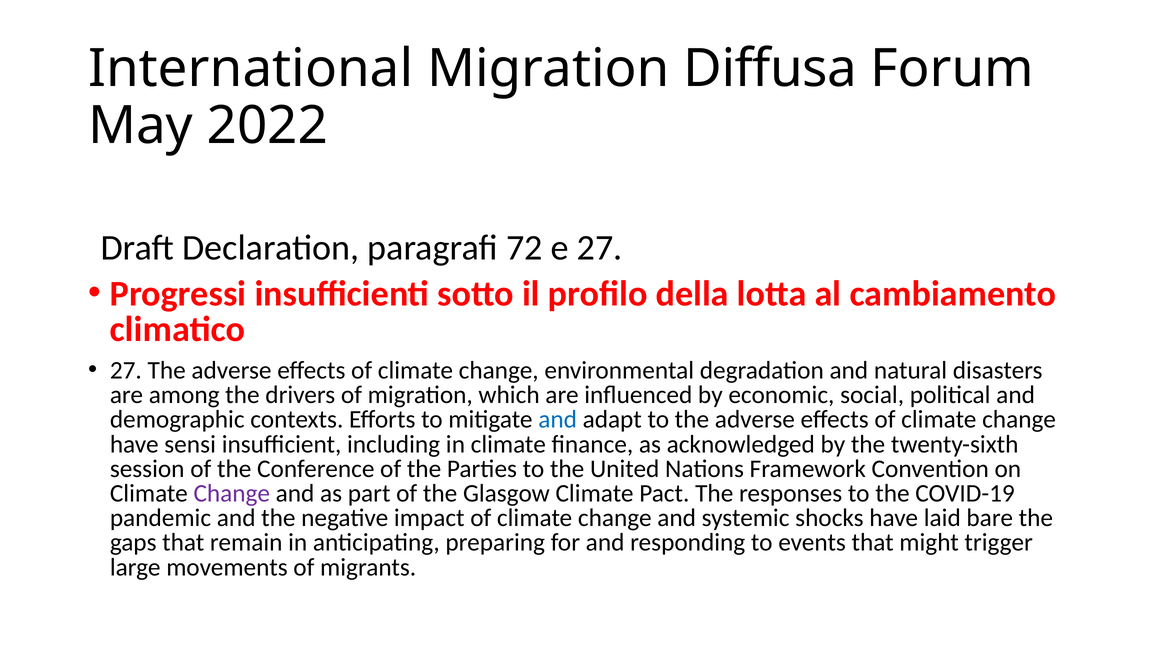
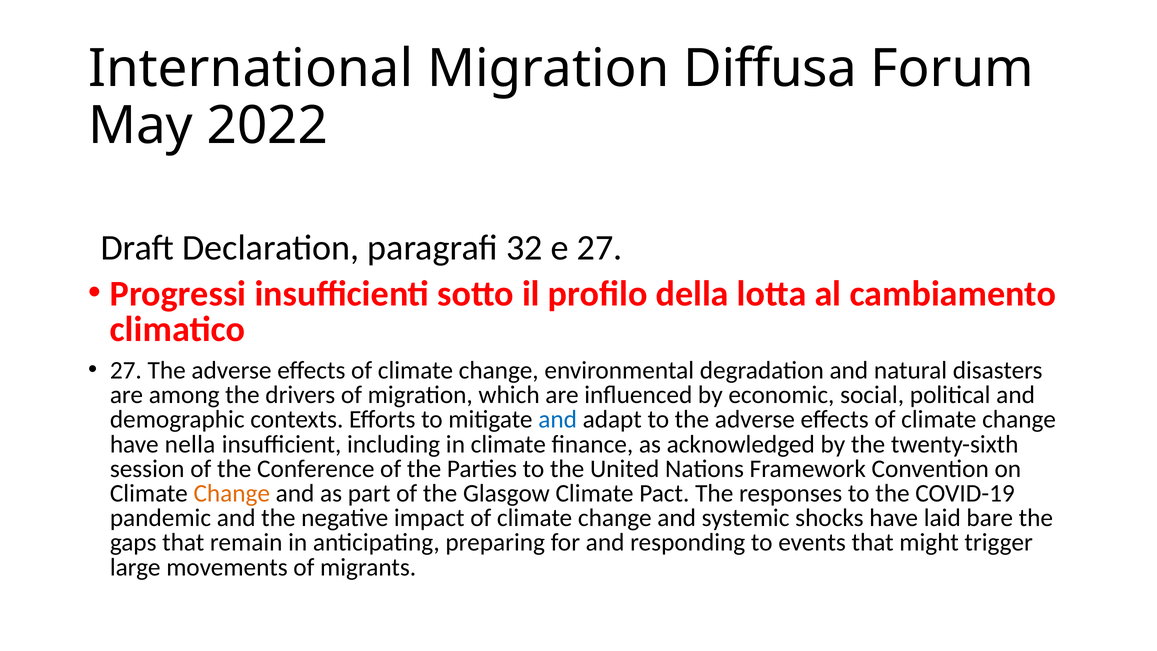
72: 72 -> 32
sensi: sensi -> nella
Change at (232, 493) colour: purple -> orange
